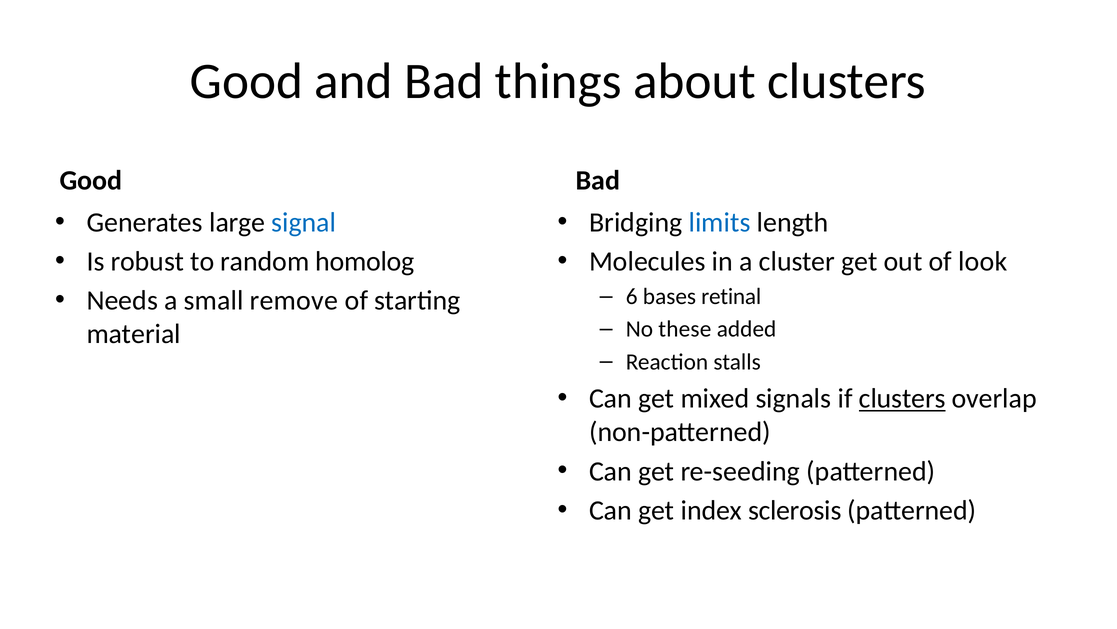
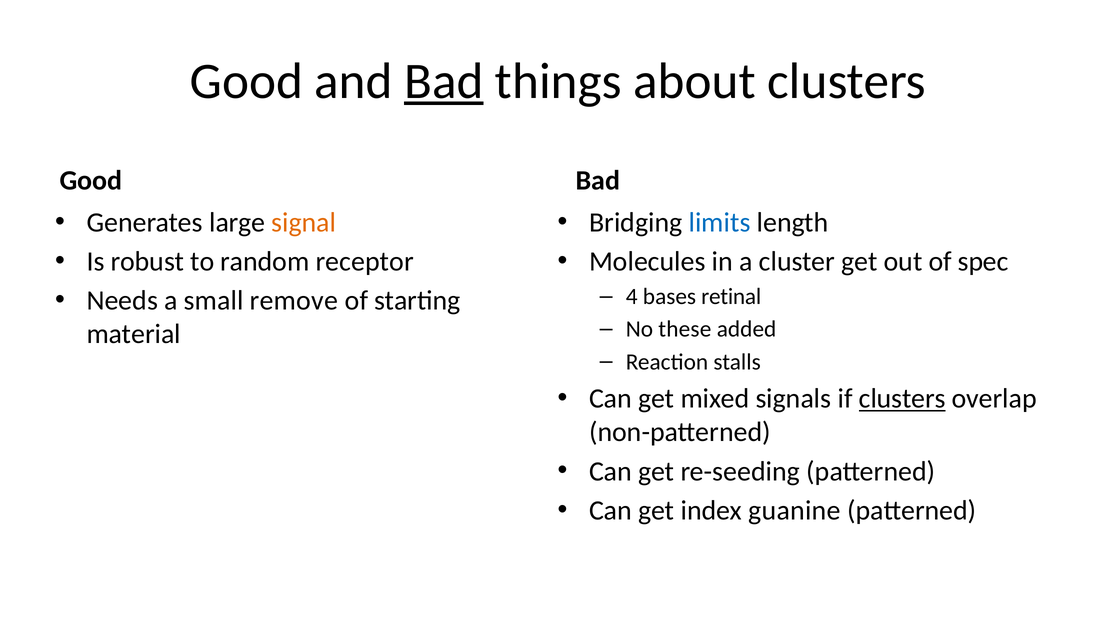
Bad at (444, 81) underline: none -> present
signal colour: blue -> orange
homolog: homolog -> receptor
look: look -> spec
6: 6 -> 4
sclerosis: sclerosis -> guanine
